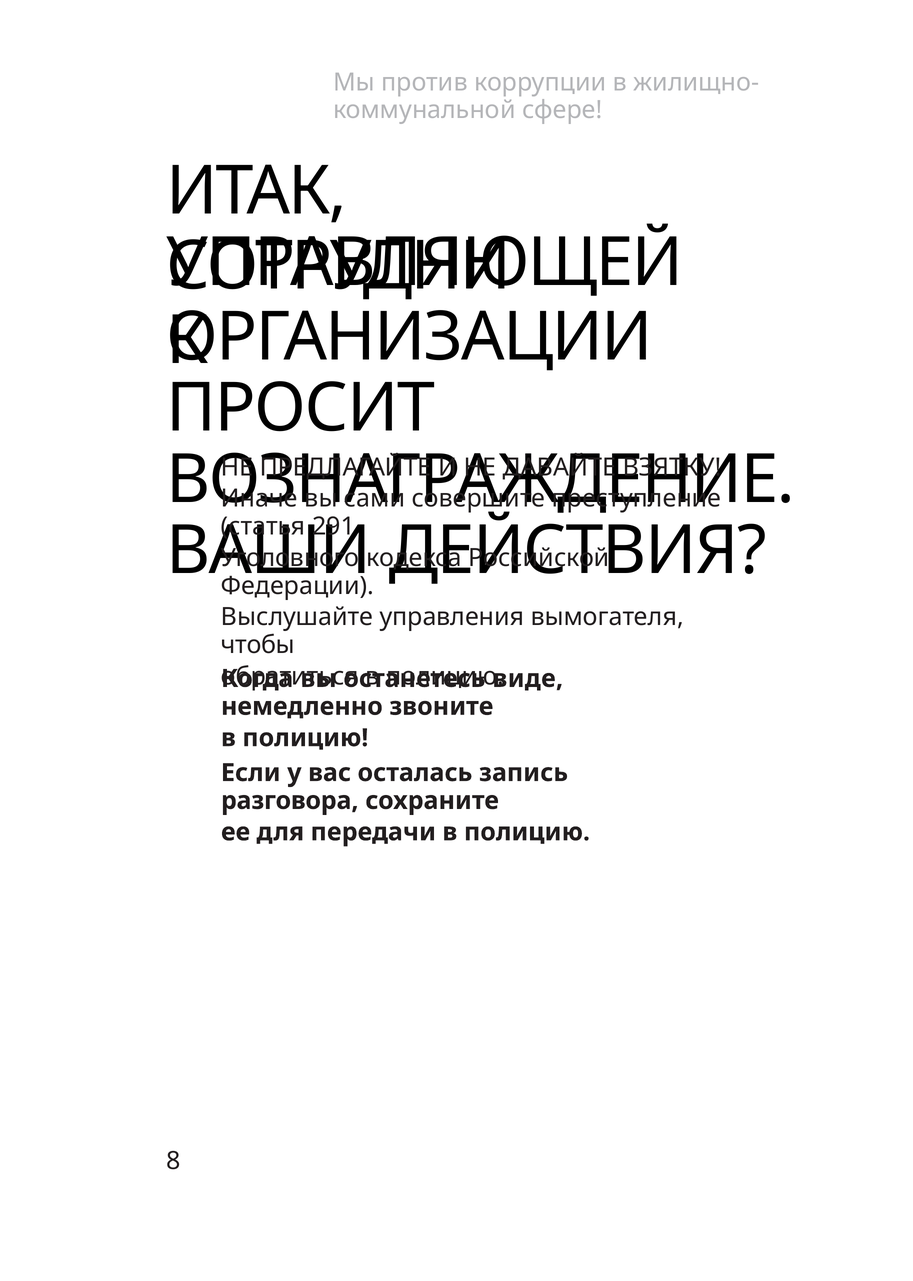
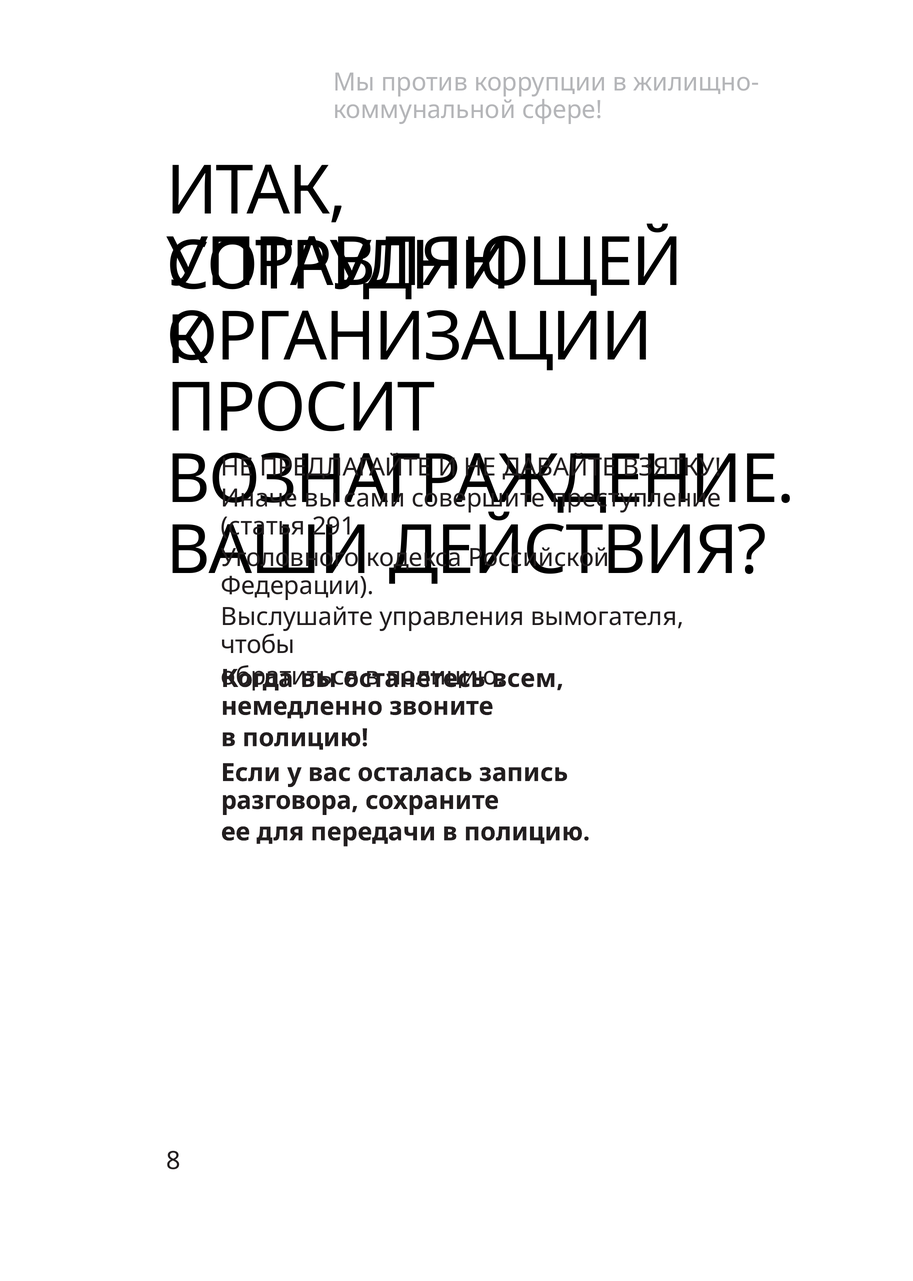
виде: виде -> всем
